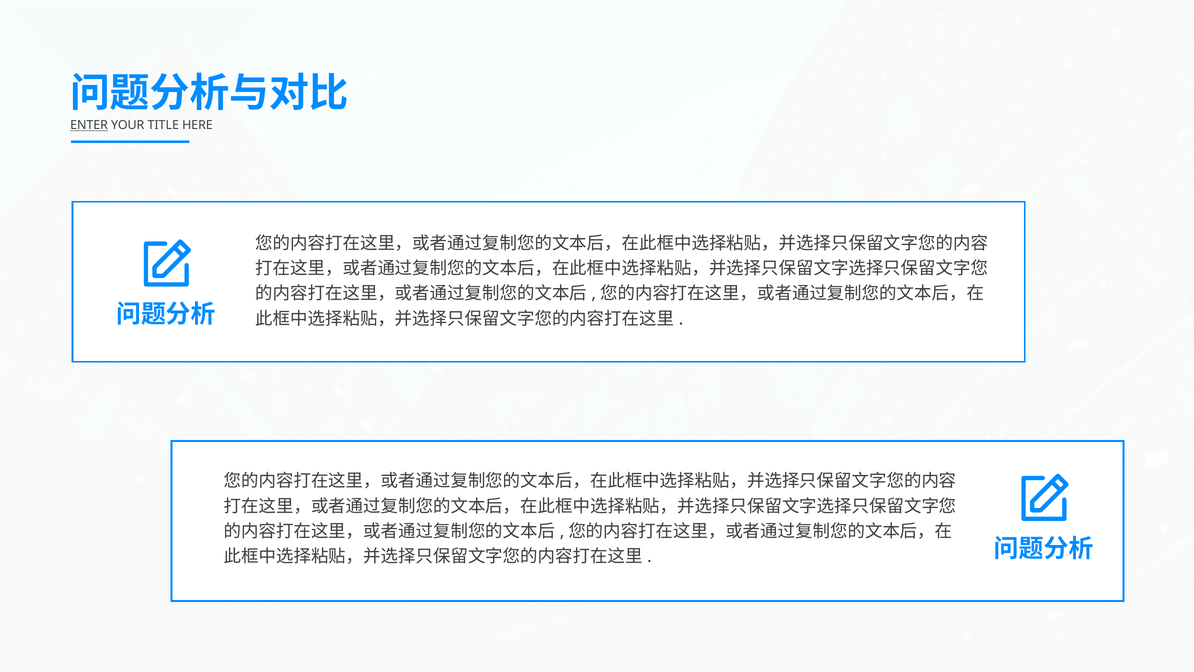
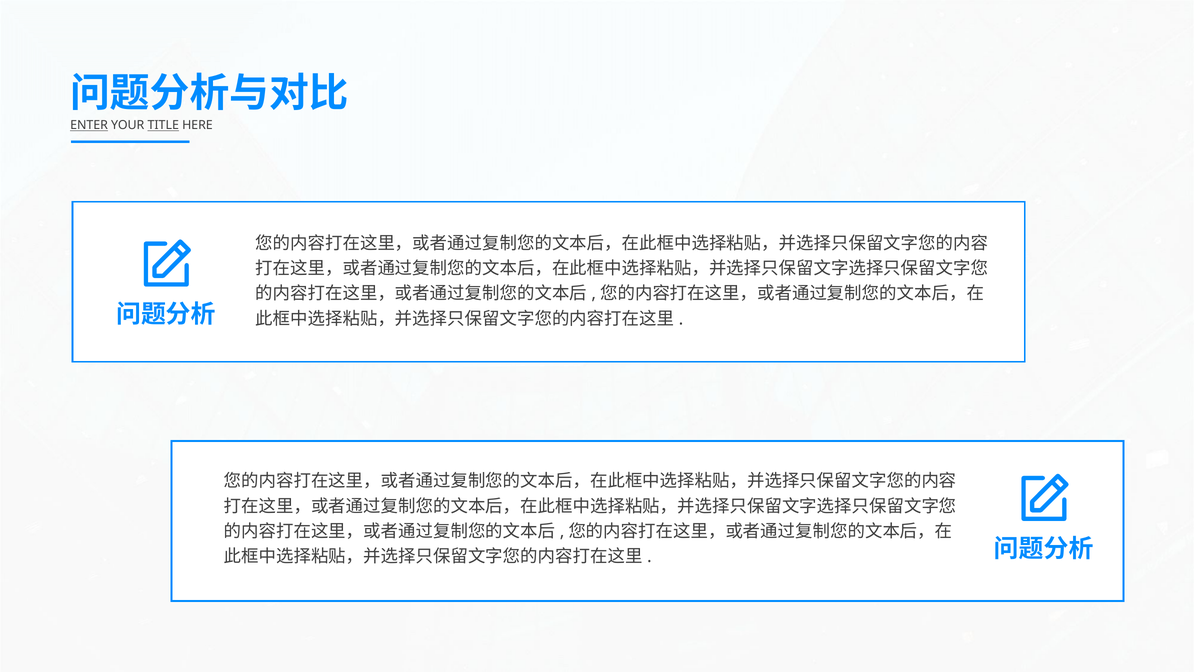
TITLE underline: none -> present
